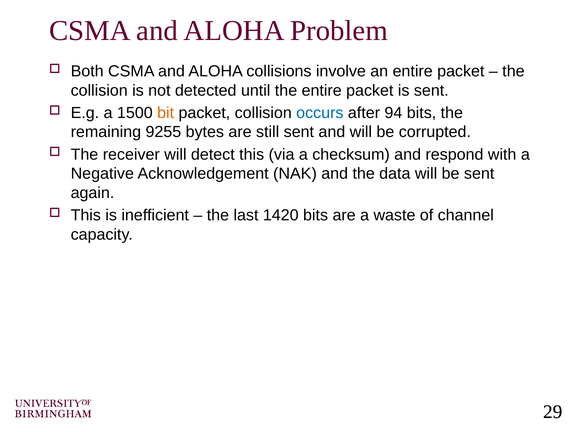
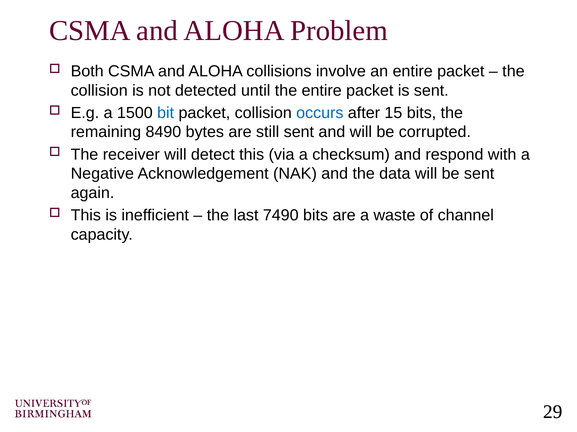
bit colour: orange -> blue
94: 94 -> 15
9255: 9255 -> 8490
1420: 1420 -> 7490
